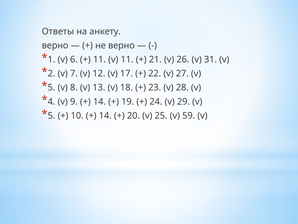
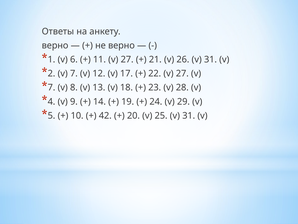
11 v 11: 11 -> 27
5 at (51, 87): 5 -> 7
14 at (105, 115): 14 -> 42
25 v 59: 59 -> 31
